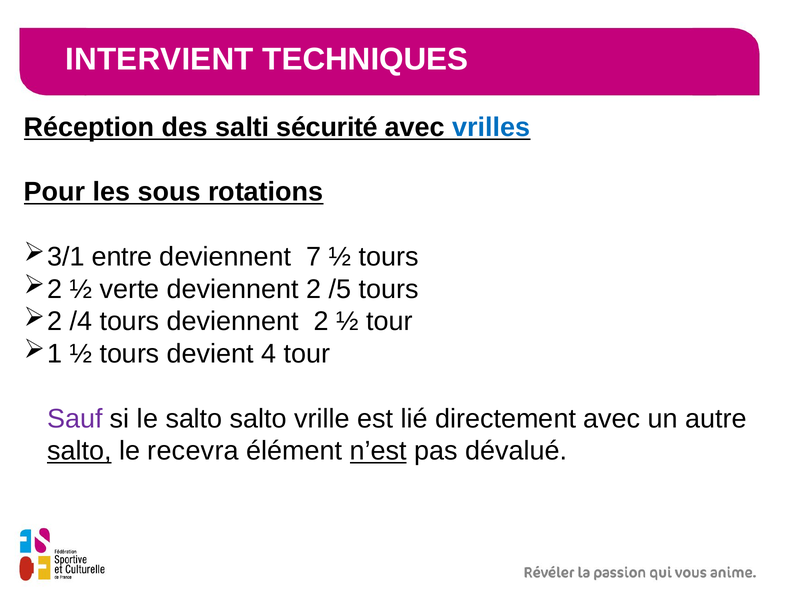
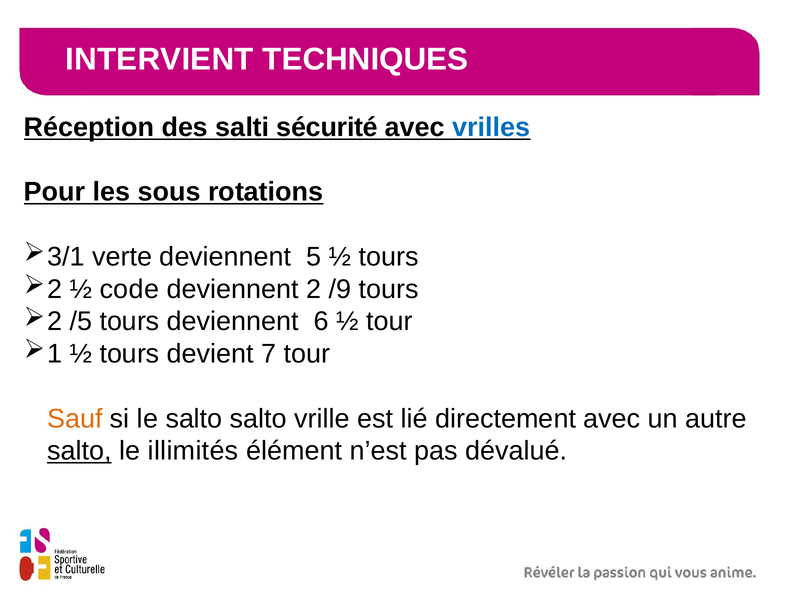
entre: entre -> verte
7: 7 -> 5
verte: verte -> code
/5: /5 -> /9
/4: /4 -> /5
tours deviennent 2: 2 -> 6
4: 4 -> 7
Sauf colour: purple -> orange
recevra: recevra -> illimités
n’est underline: present -> none
